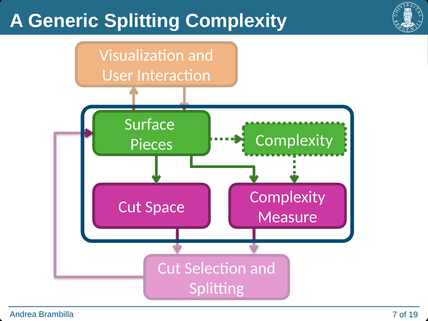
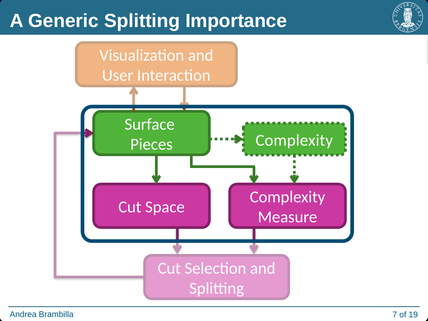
Generic Splitting Complexity: Complexity -> Importance
